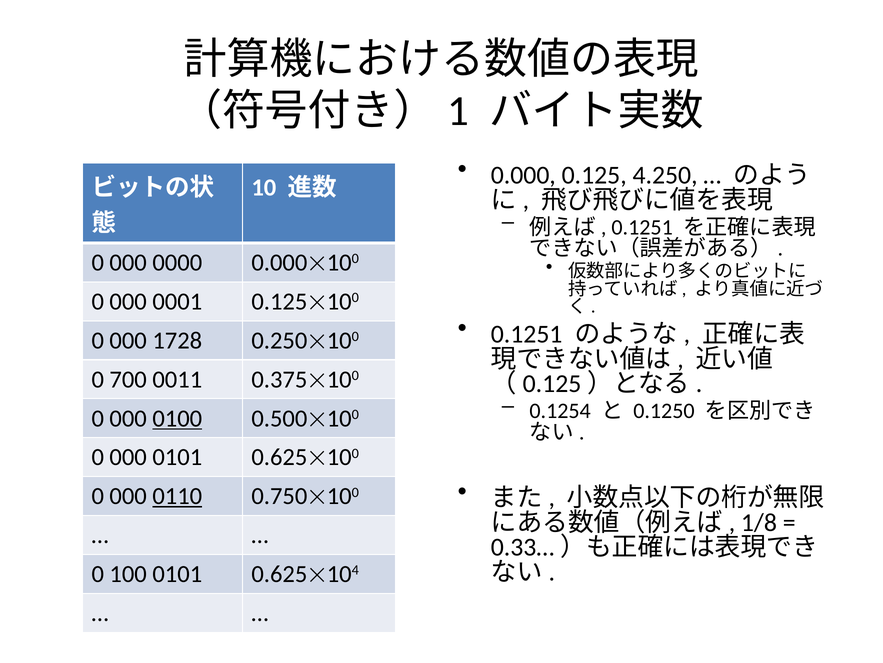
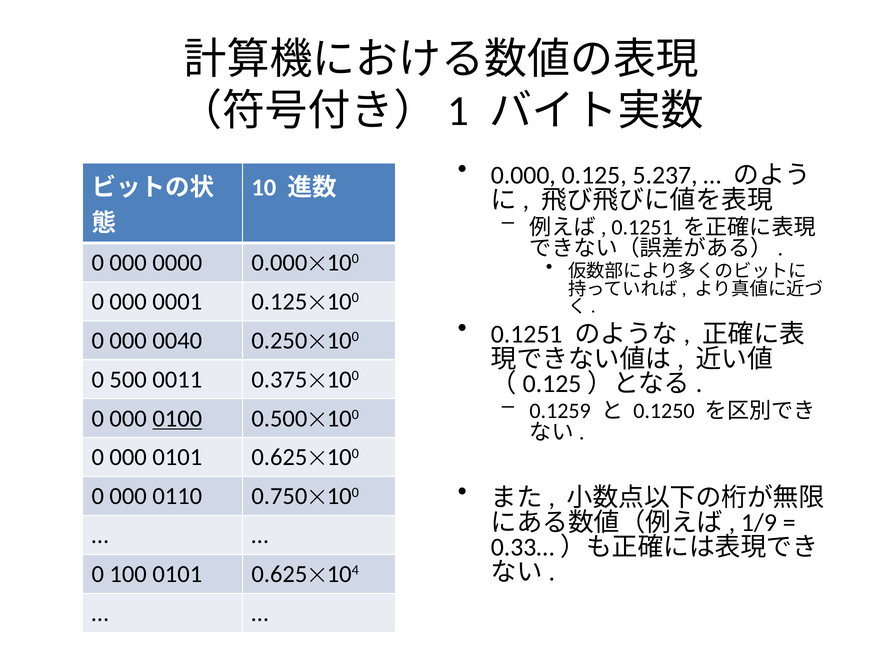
4.250: 4.250 -> 5.237
1728: 1728 -> 0040
700: 700 -> 500
0.1254: 0.1254 -> 0.1259
0110 underline: present -> none
1/8: 1/8 -> 1/9
